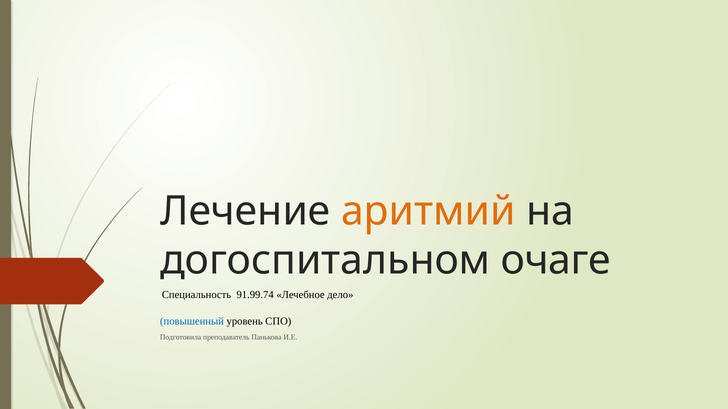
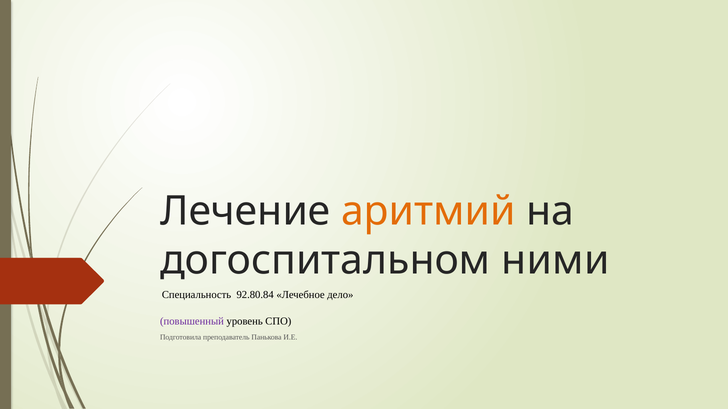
очаге: очаге -> ними
91.99.74: 91.99.74 -> 92.80.84
повышенный colour: blue -> purple
